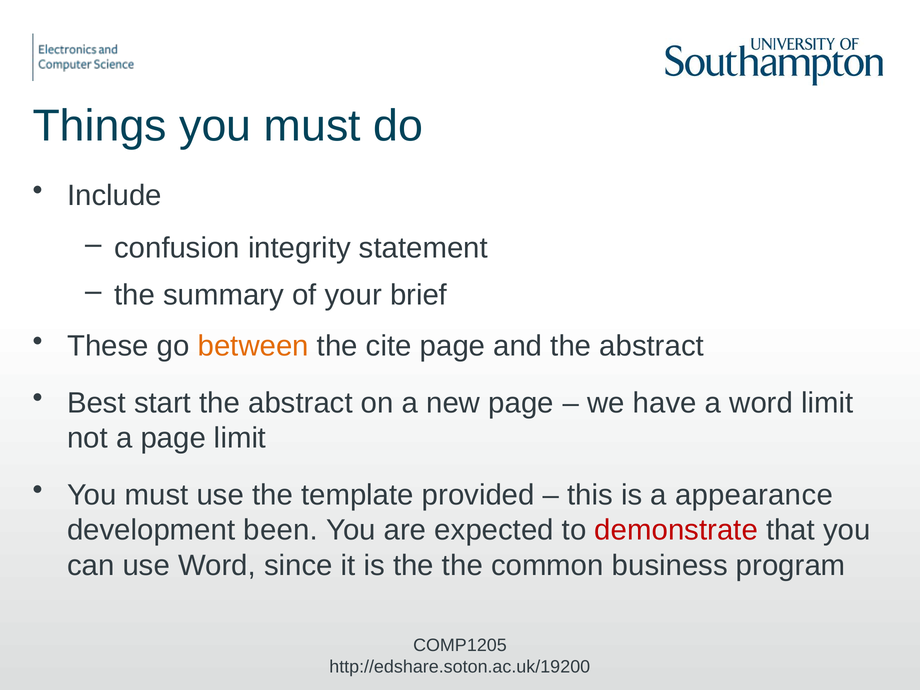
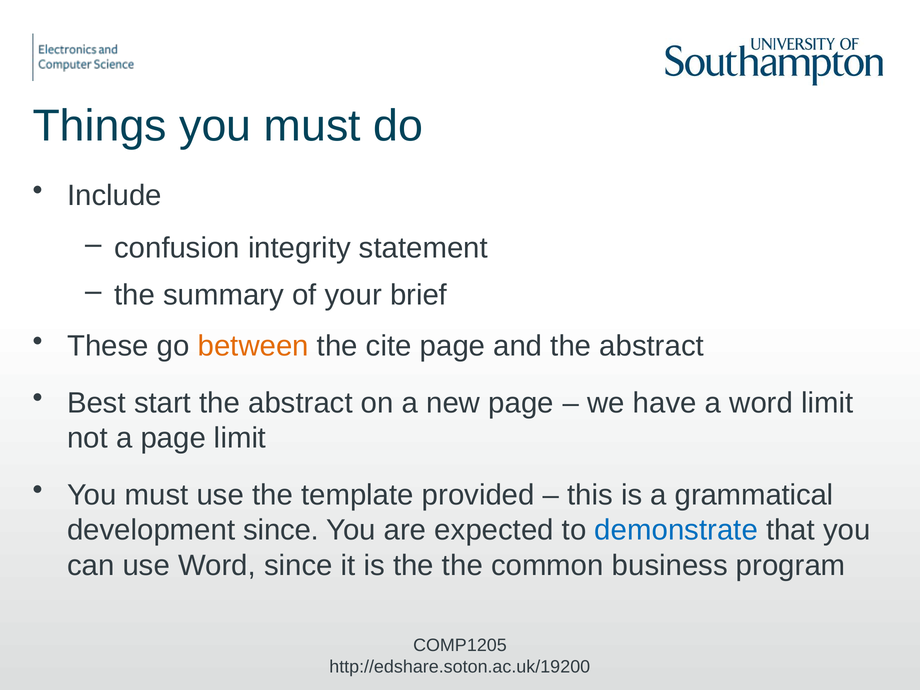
appearance: appearance -> grammatical
development been: been -> since
demonstrate colour: red -> blue
